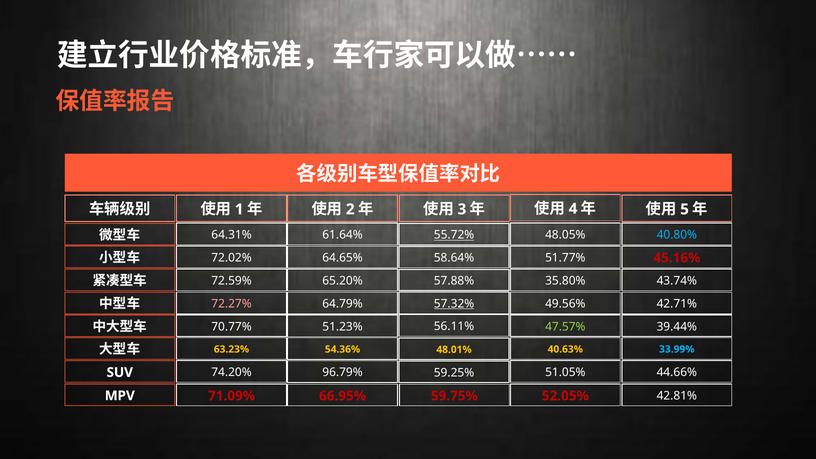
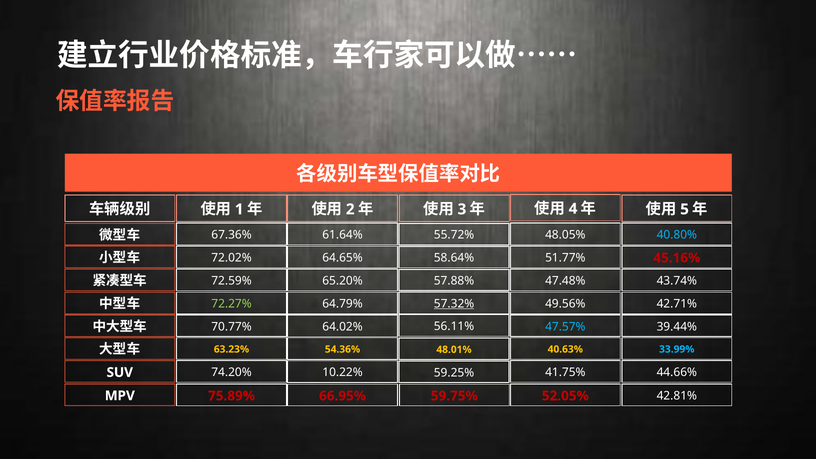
64.31%: 64.31% -> 67.36%
55.72% underline: present -> none
35.80%: 35.80% -> 47.48%
72.27% colour: pink -> light green
51.23%: 51.23% -> 64.02%
47.57% colour: light green -> light blue
96.79%: 96.79% -> 10.22%
51.05%: 51.05% -> 41.75%
71.09%: 71.09% -> 75.89%
